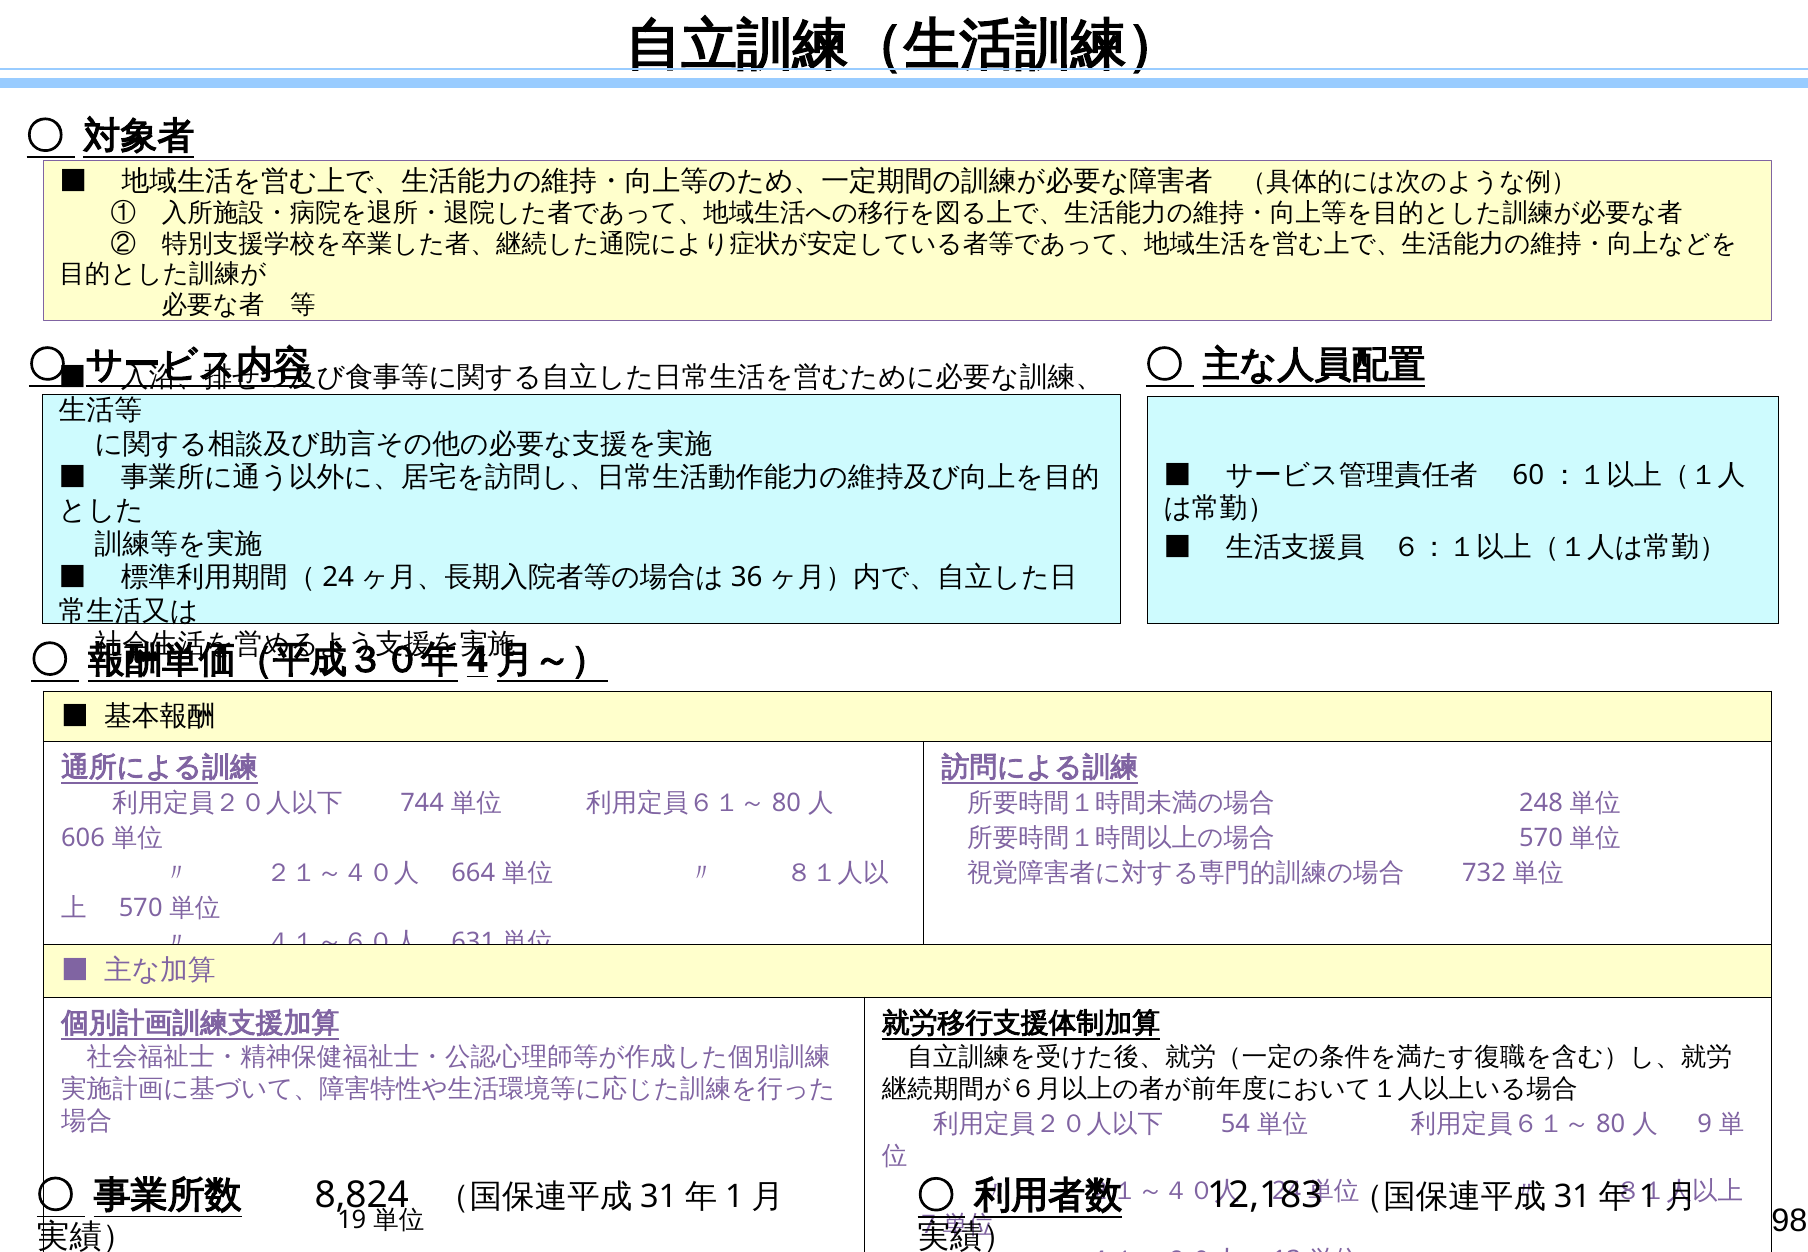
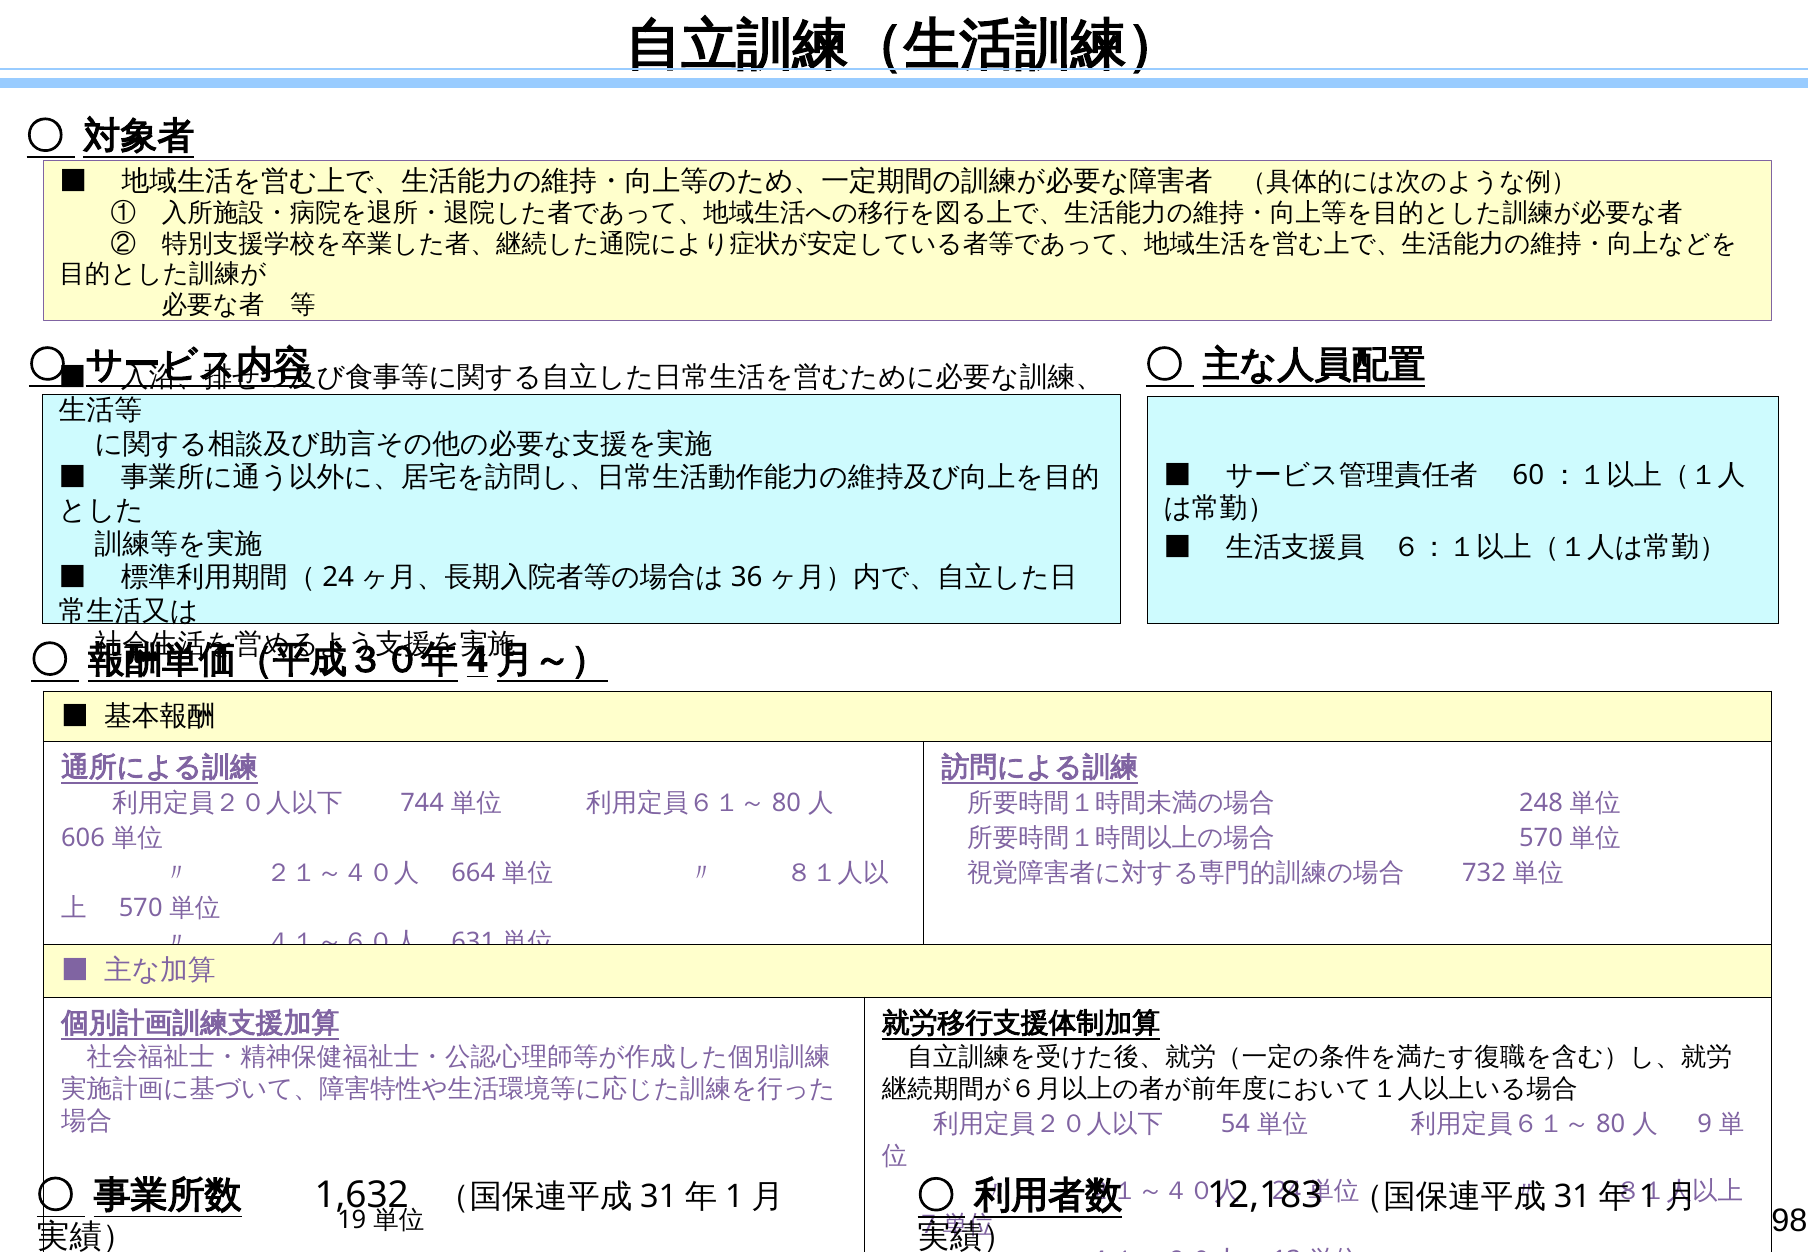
8,824: 8,824 -> 1,632
